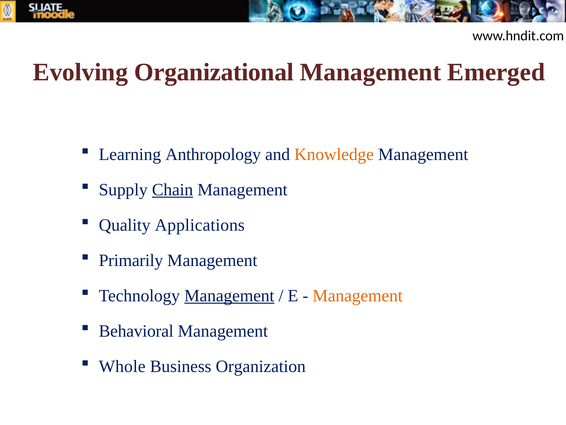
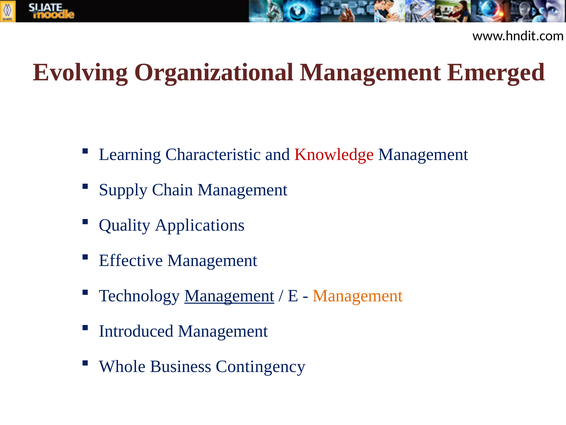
Anthropology: Anthropology -> Characteristic
Knowledge colour: orange -> red
Chain underline: present -> none
Primarily: Primarily -> Effective
Behavioral: Behavioral -> Introduced
Organization: Organization -> Contingency
